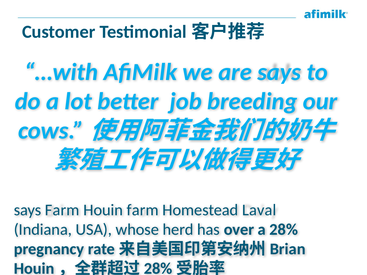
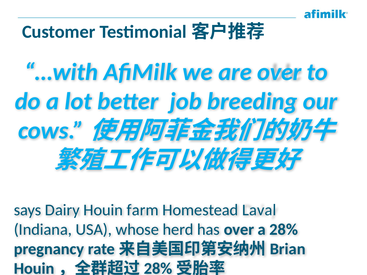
are says: says -> over
says Farm: Farm -> Dairy
